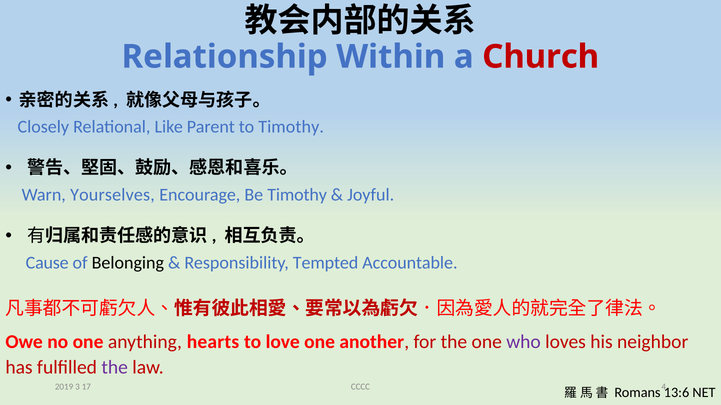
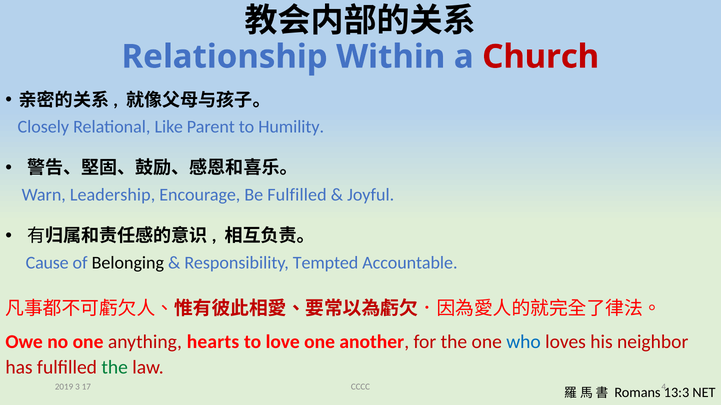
to Timothy: Timothy -> Humility
Yourselves: Yourselves -> Leadership
Be Timothy: Timothy -> Fulfilled
who colour: purple -> blue
the at (115, 368) colour: purple -> green
13:6: 13:6 -> 13:3
